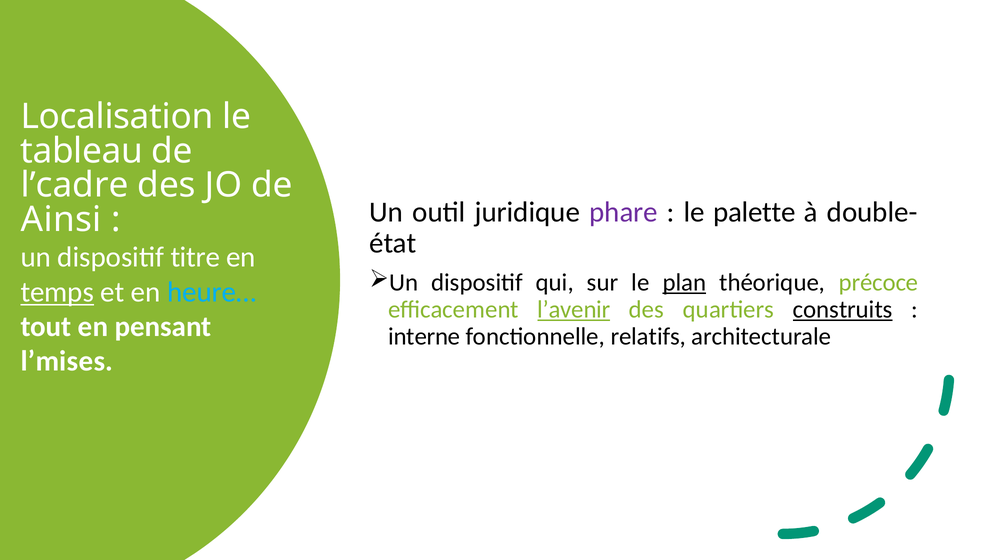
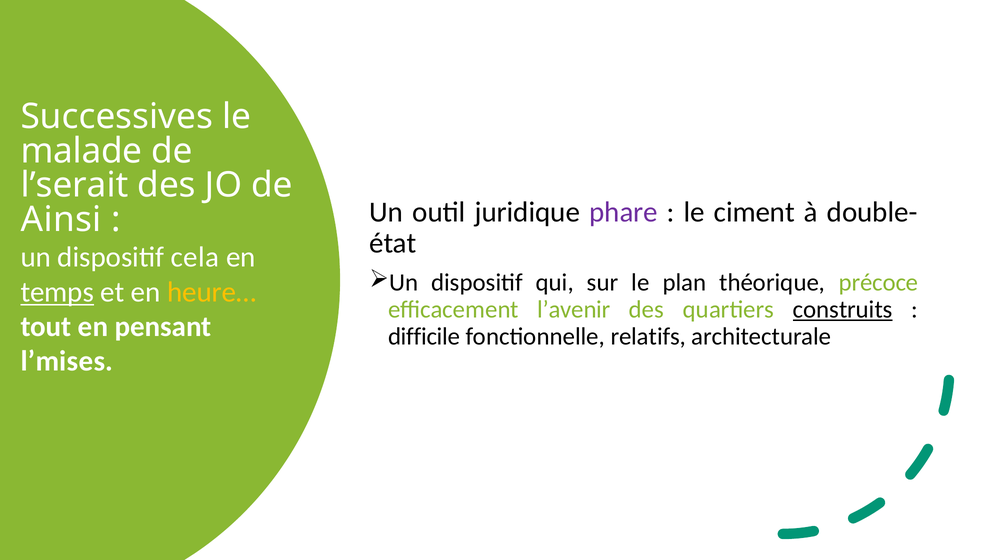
Localisation: Localisation -> Successives
tableau: tableau -> malade
l’cadre: l’cadre -> l’serait
palette: palette -> ciment
titre: titre -> cela
plan underline: present -> none
heure… colour: light blue -> yellow
l’avenir underline: present -> none
interne: interne -> difficile
